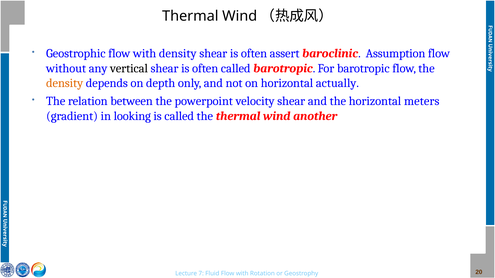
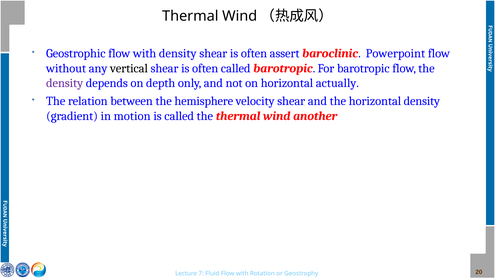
Assumption: Assumption -> Powerpoint
density at (65, 83) colour: orange -> purple
powerpoint: powerpoint -> hemisphere
horizontal meters: meters -> density
looking: looking -> motion
